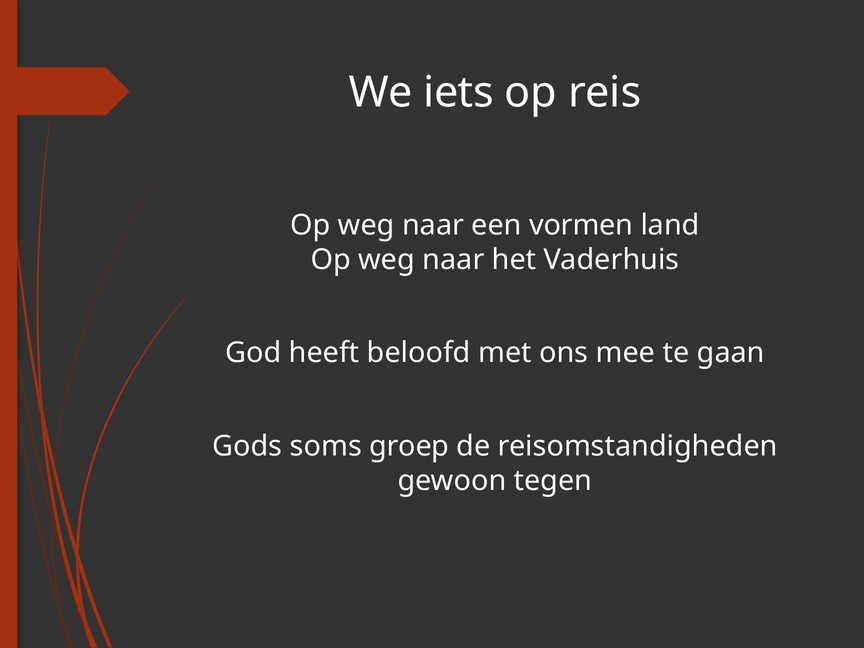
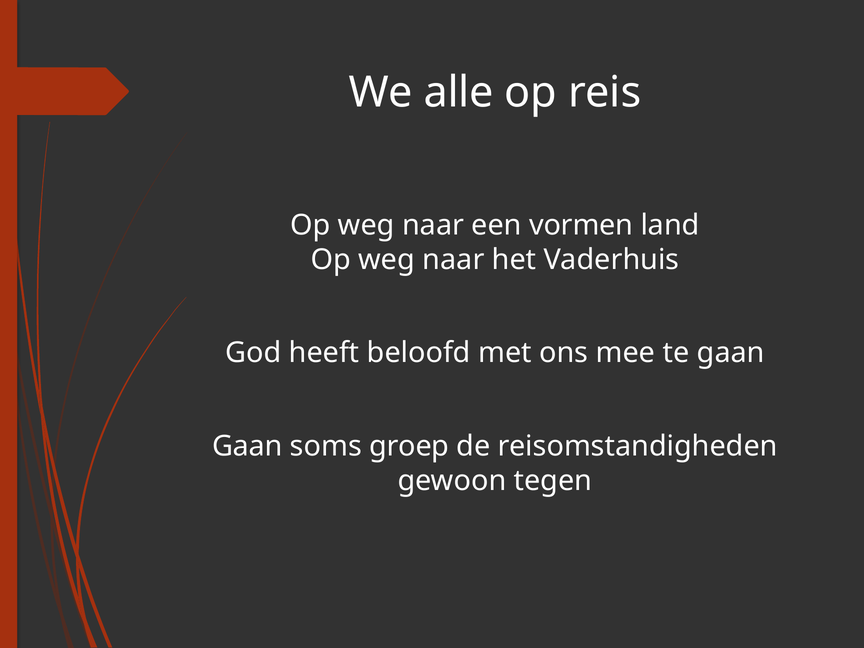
iets: iets -> alle
Gods at (247, 446): Gods -> Gaan
